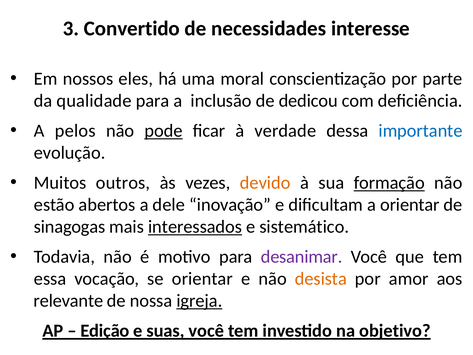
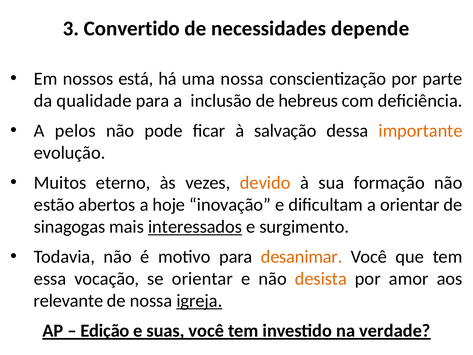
interesse: interesse -> depende
eles: eles -> está
uma moral: moral -> nossa
dedicou: dedicou -> hebreus
pode underline: present -> none
verdade: verdade -> salvação
importante colour: blue -> orange
outros: outros -> eterno
formação underline: present -> none
dele: dele -> hoje
sistemático: sistemático -> surgimento
desanimar colour: purple -> orange
objetivo: objetivo -> verdade
